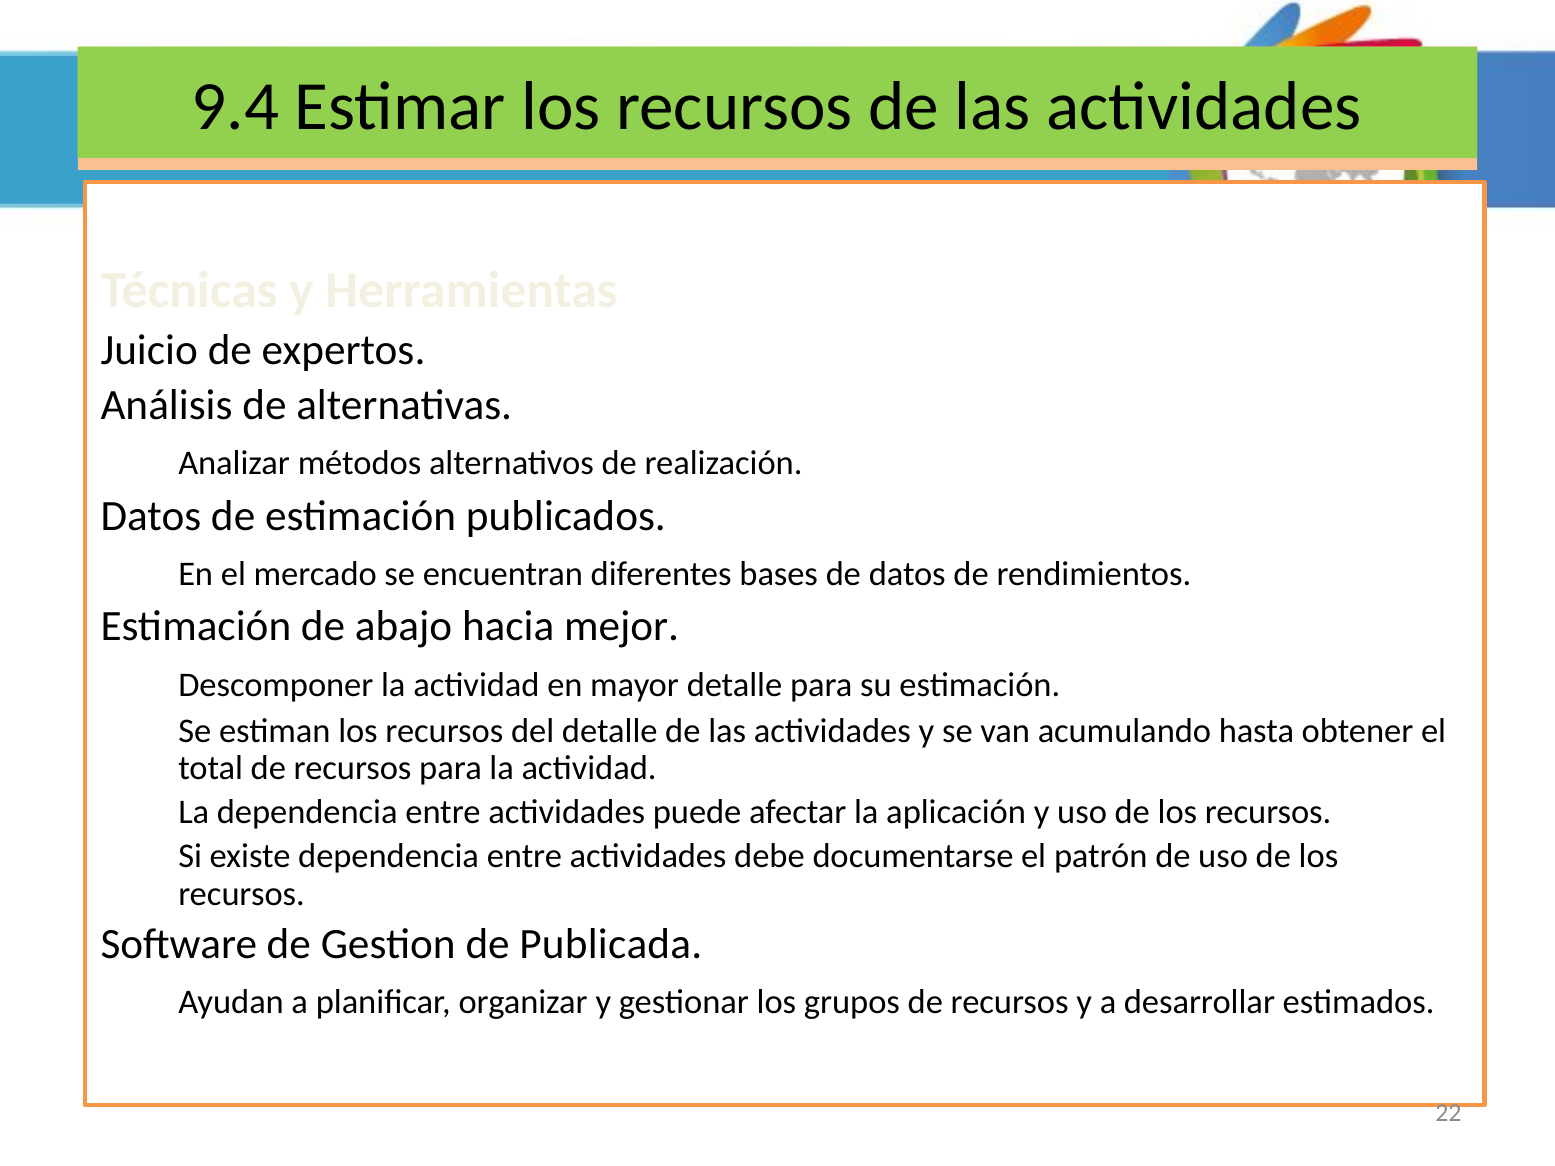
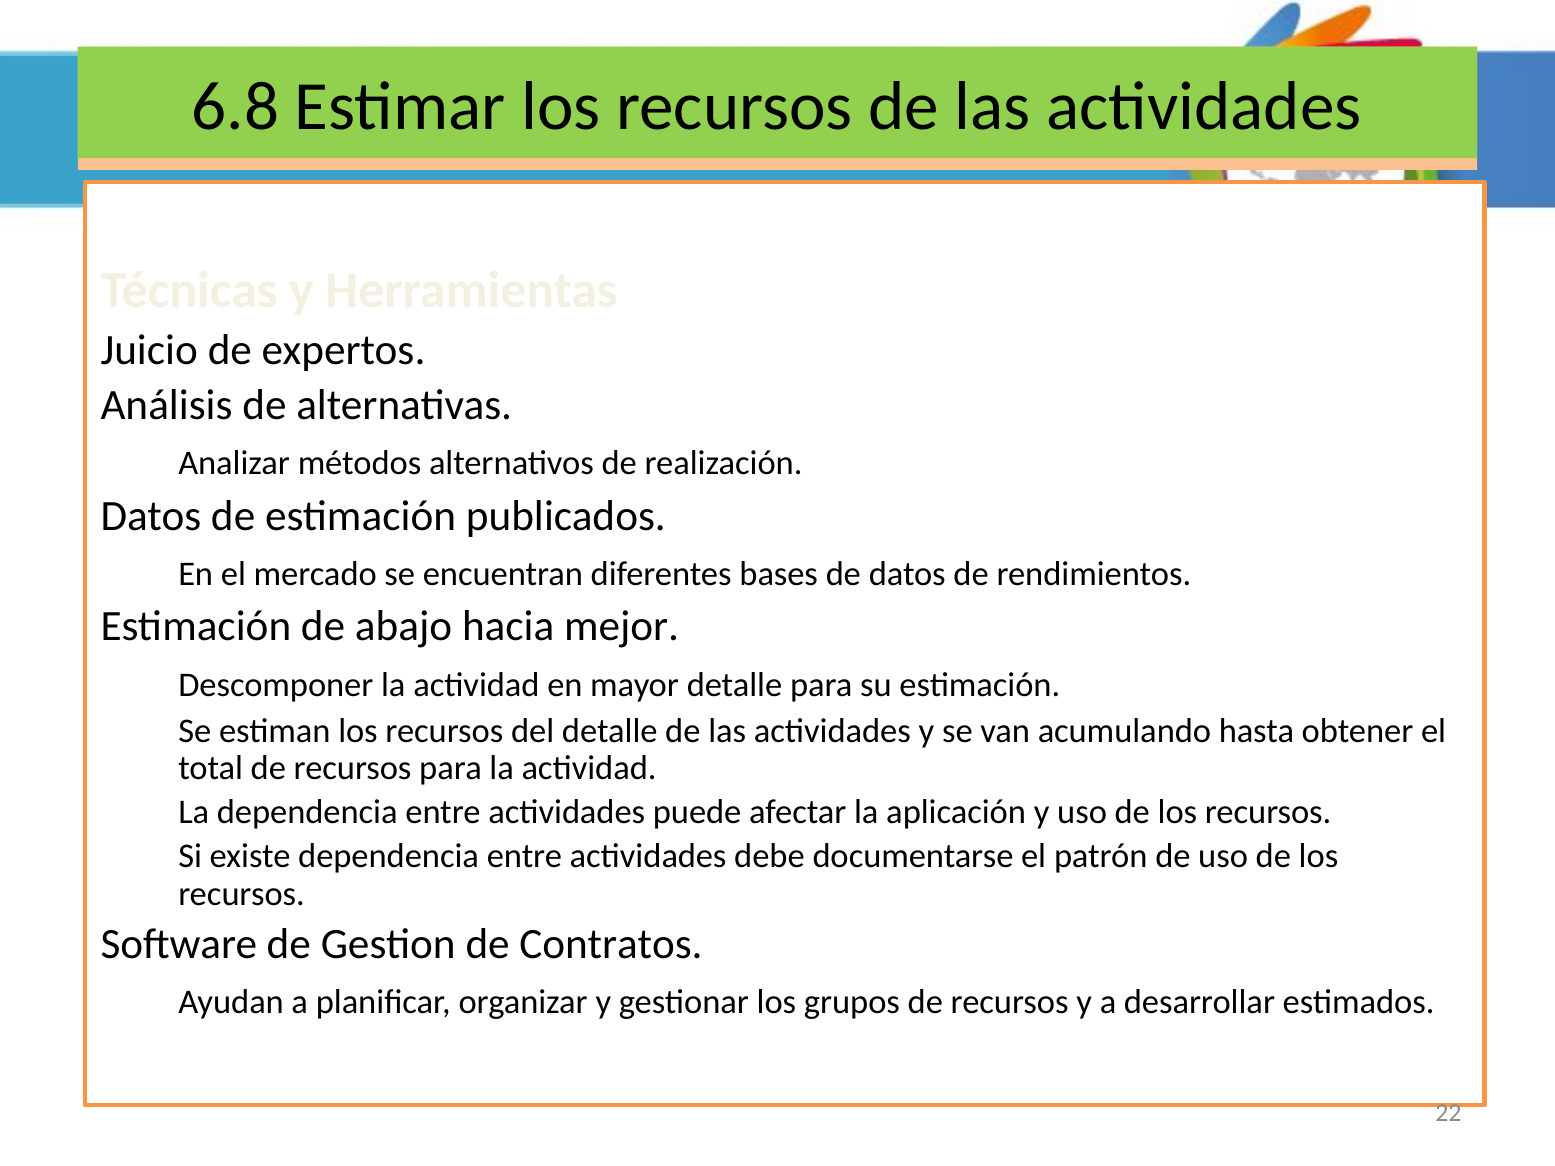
9.4: 9.4 -> 6.8
Publicada: Publicada -> Contratos
